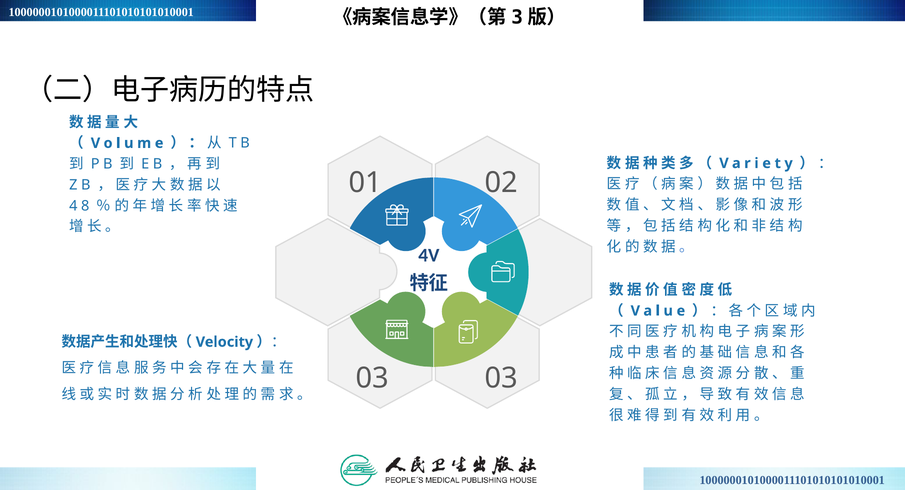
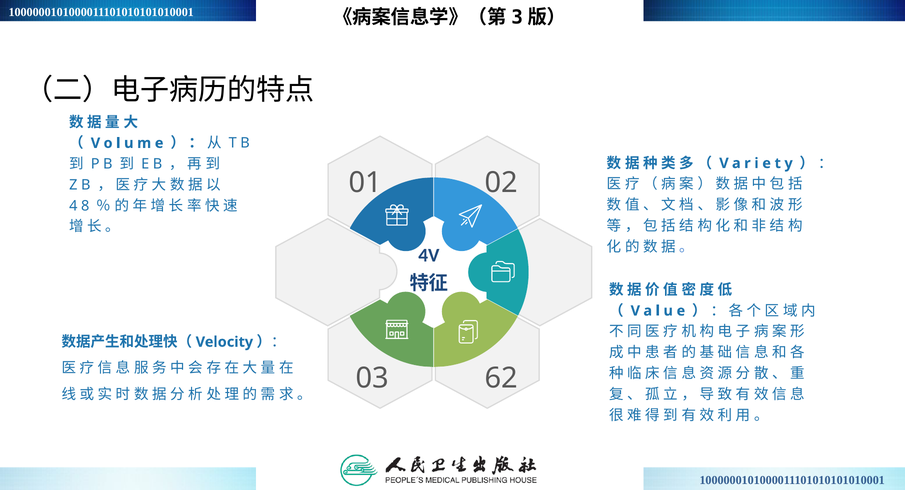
03 03: 03 -> 62
